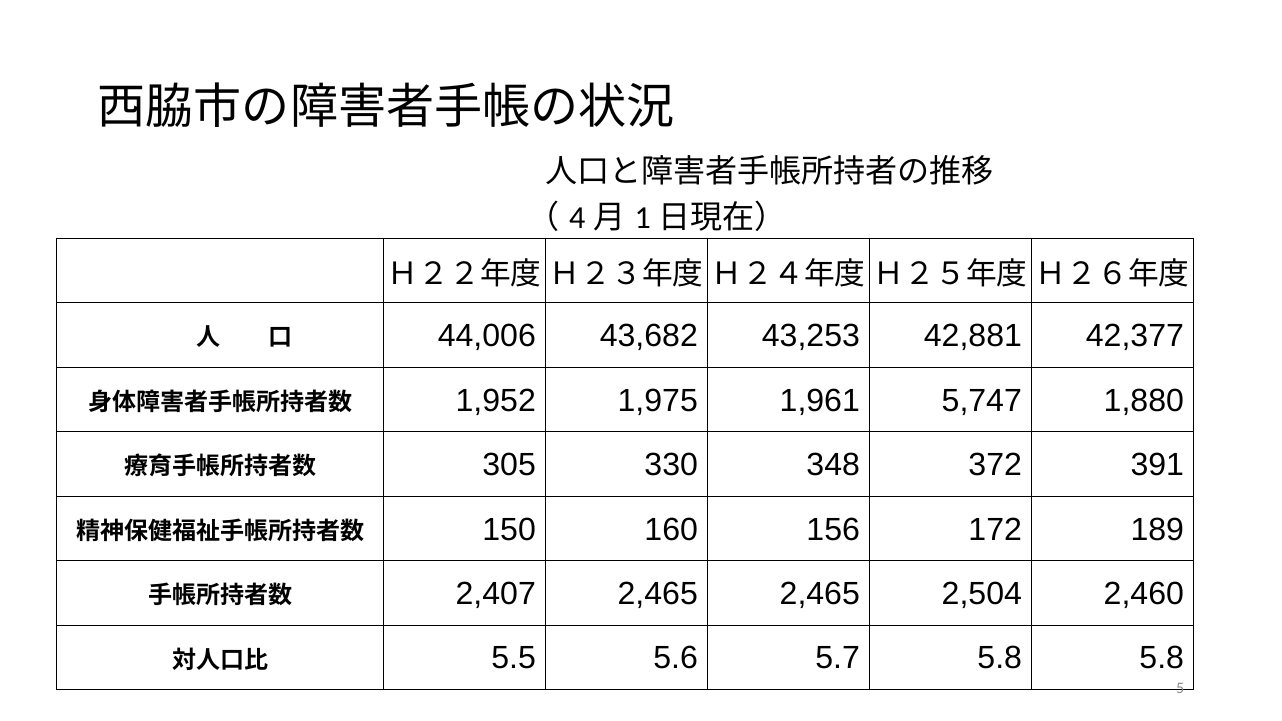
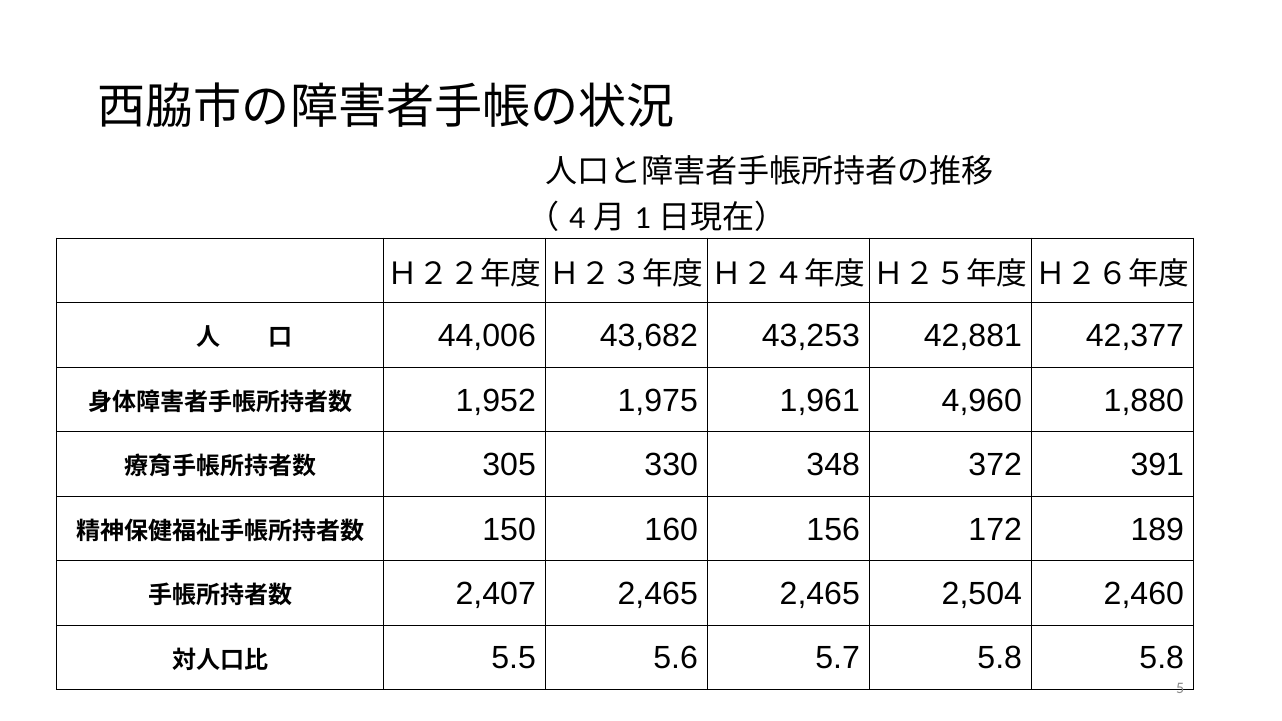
5,747: 5,747 -> 4,960
